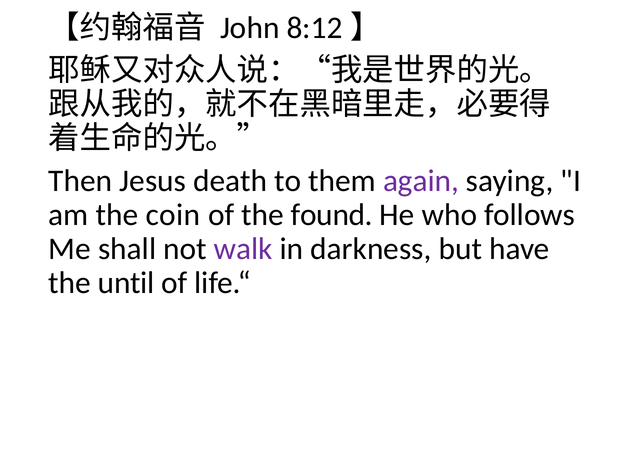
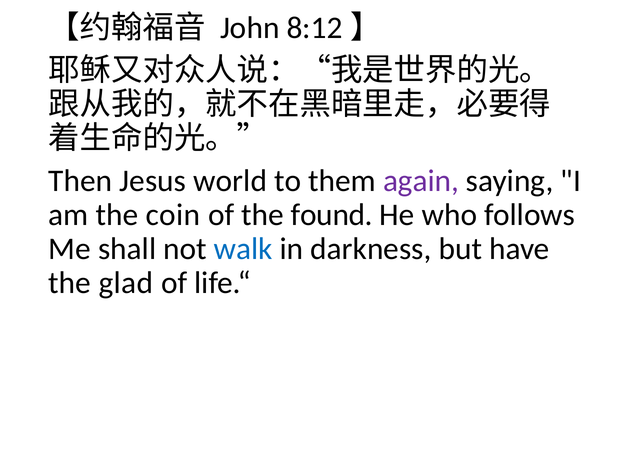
death: death -> world
walk colour: purple -> blue
until: until -> glad
